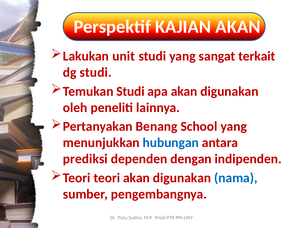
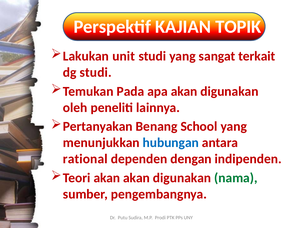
KAJIAN AKAN: AKAN -> TOPIK
Temukan Studi: Studi -> Pada
prediksi: prediksi -> rational
Teori teori: teori -> akan
nama colour: blue -> green
